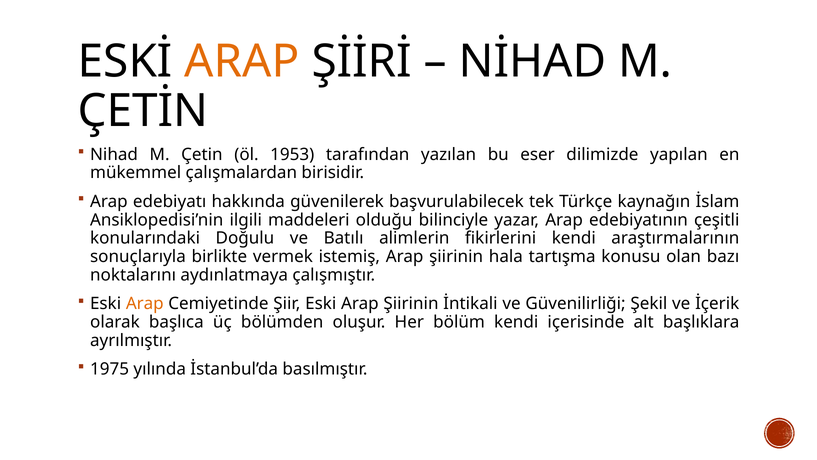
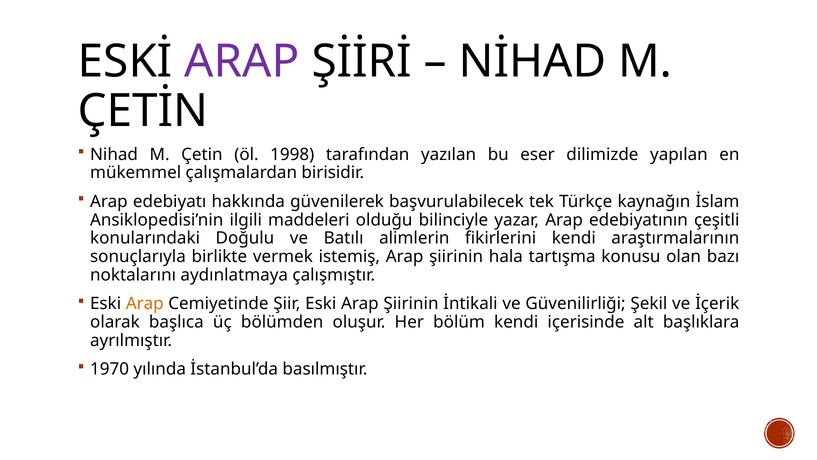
ARAP at (242, 61) colour: orange -> purple
1953: 1953 -> 1998
1975: 1975 -> 1970
